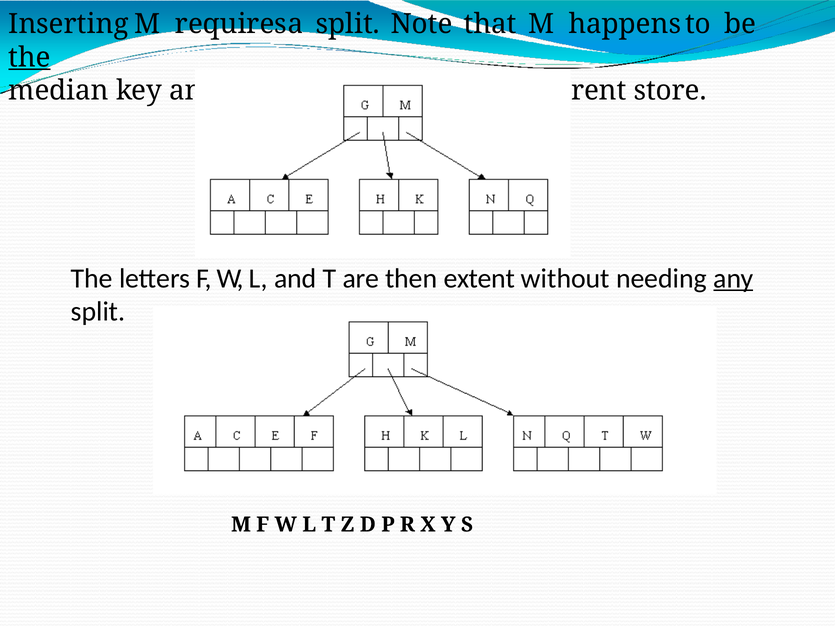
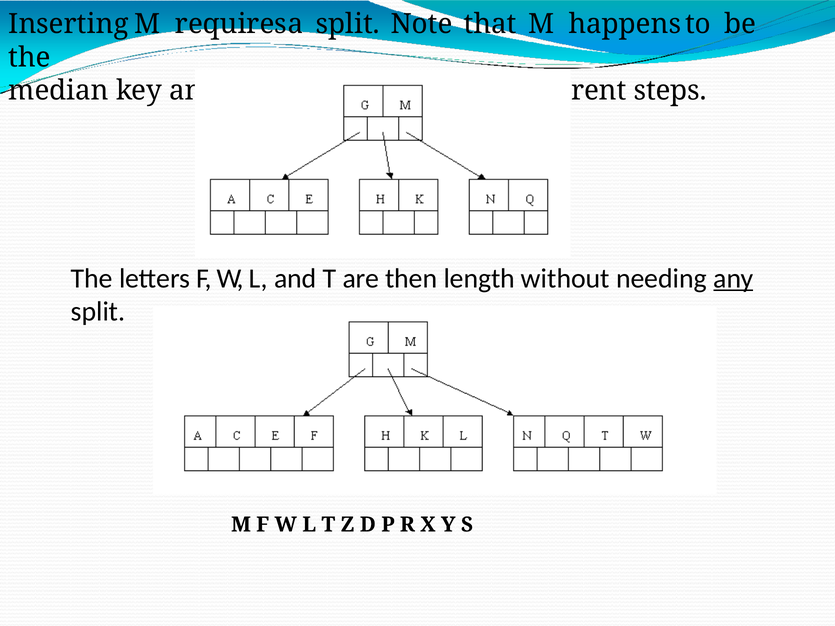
the at (29, 57) underline: present -> none
store: store -> steps
extent: extent -> length
